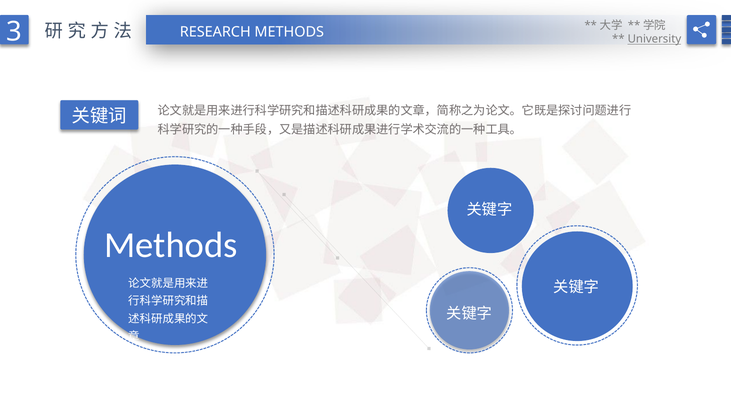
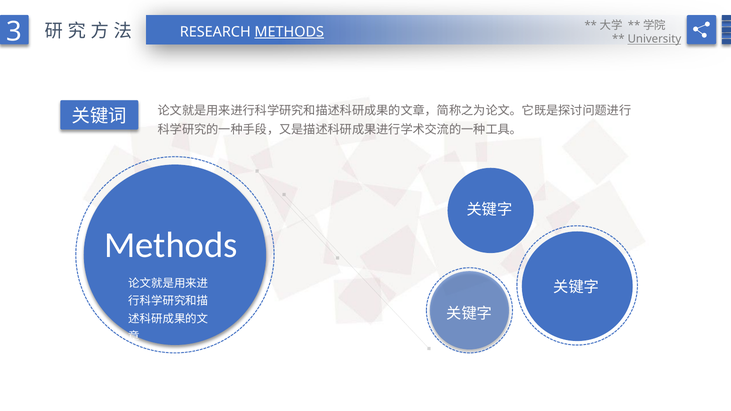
METHODS at (289, 32) underline: none -> present
